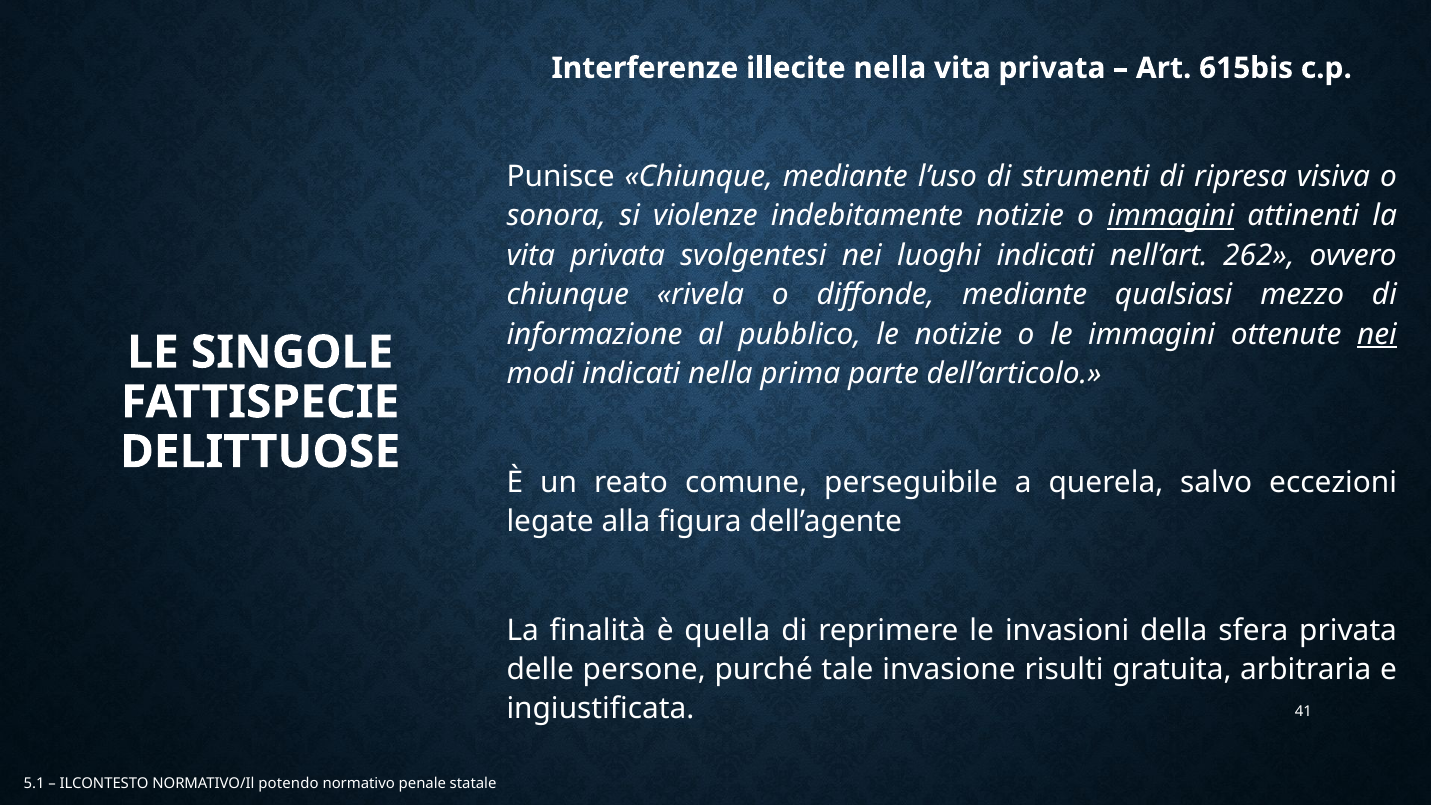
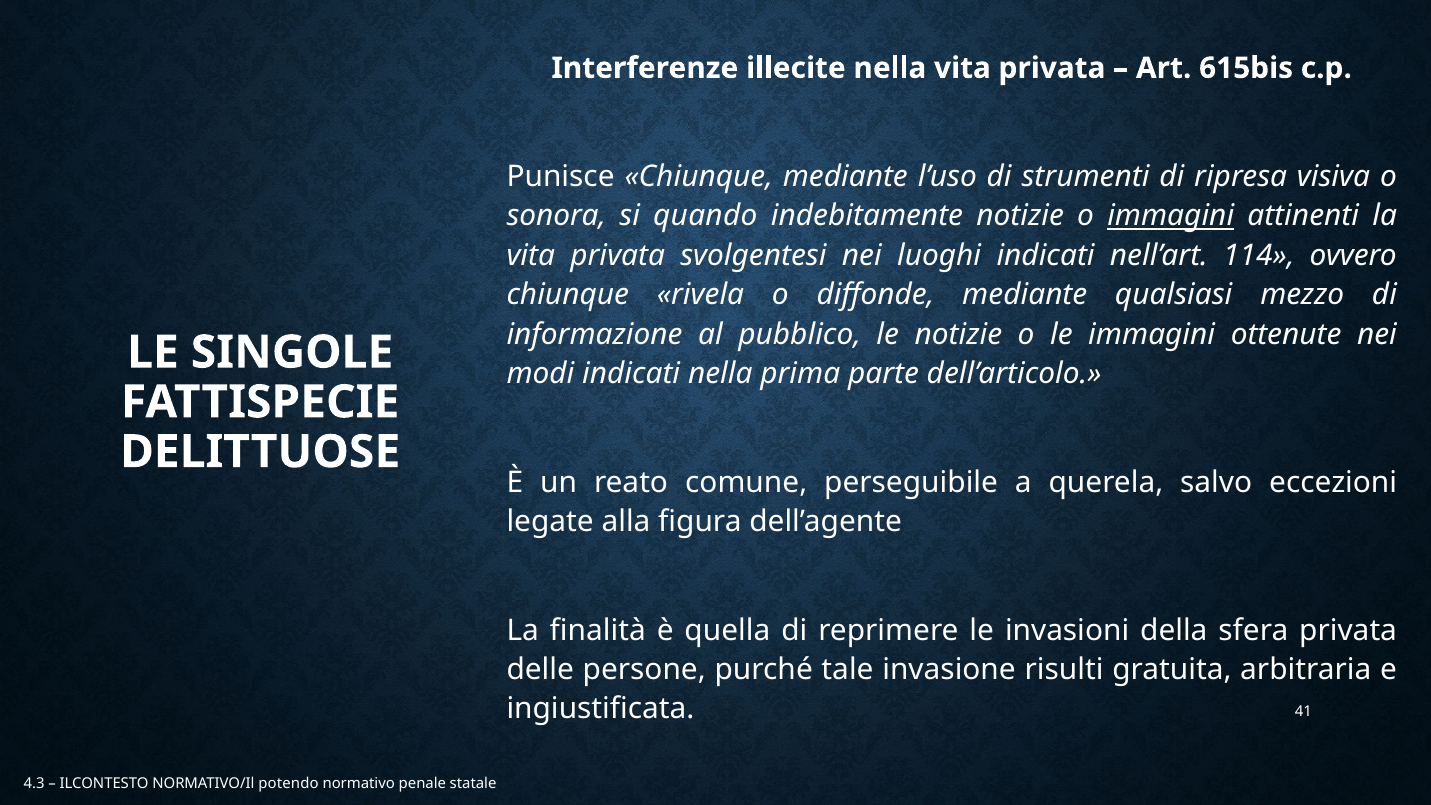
violenze: violenze -> quando
262: 262 -> 114
nei at (1377, 334) underline: present -> none
5.1: 5.1 -> 4.3
